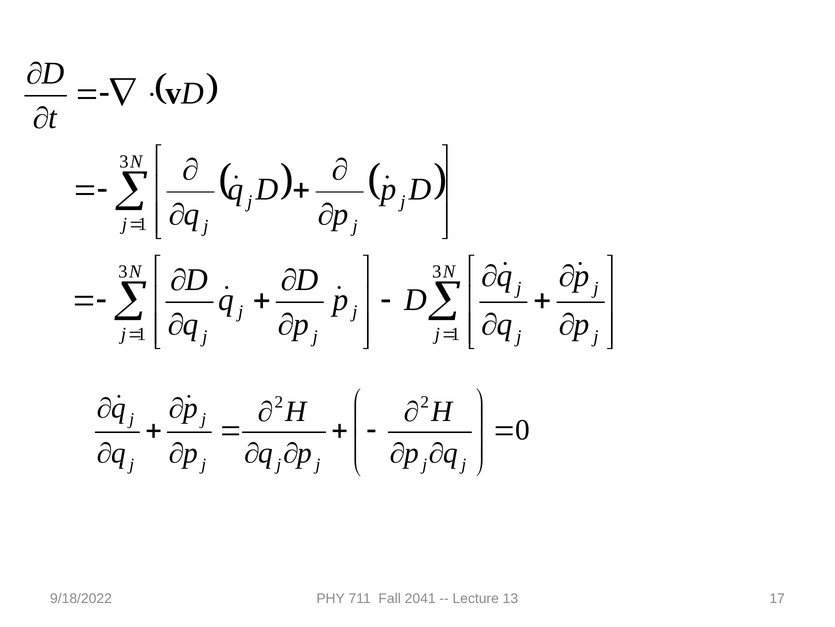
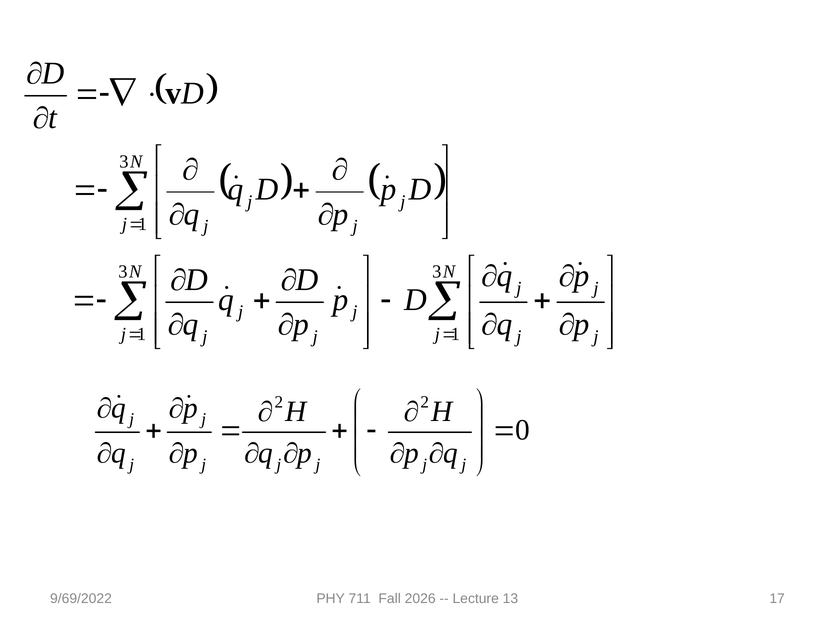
9/18/2022: 9/18/2022 -> 9/69/2022
2041: 2041 -> 2026
